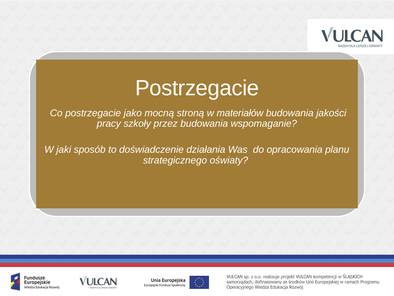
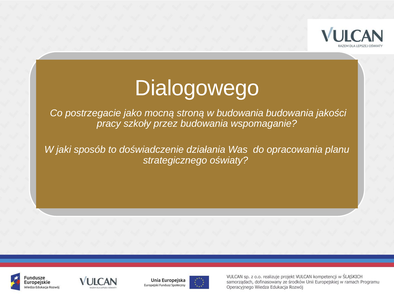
Postrzegacie at (197, 88): Postrzegacie -> Dialogowego
w materiałów: materiałów -> budowania
